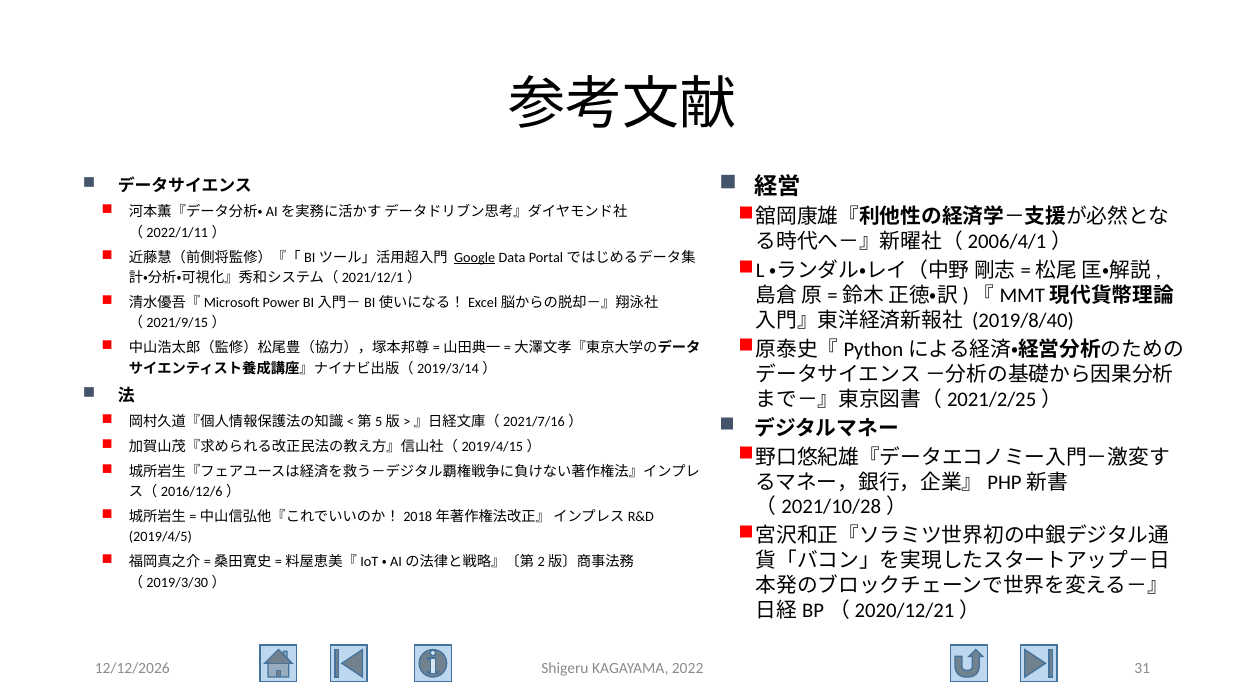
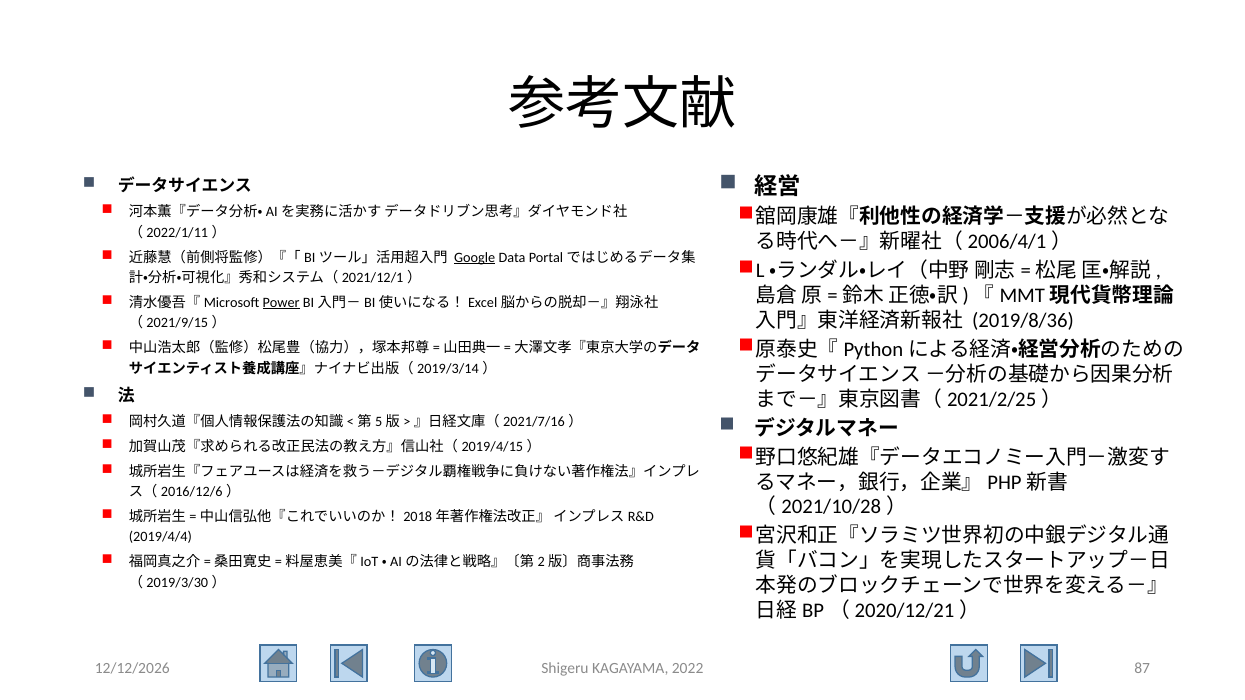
Power underline: none -> present
2019/8/40: 2019/8/40 -> 2019/8/36
2019/4/5: 2019/4/5 -> 2019/4/4
31: 31 -> 87
